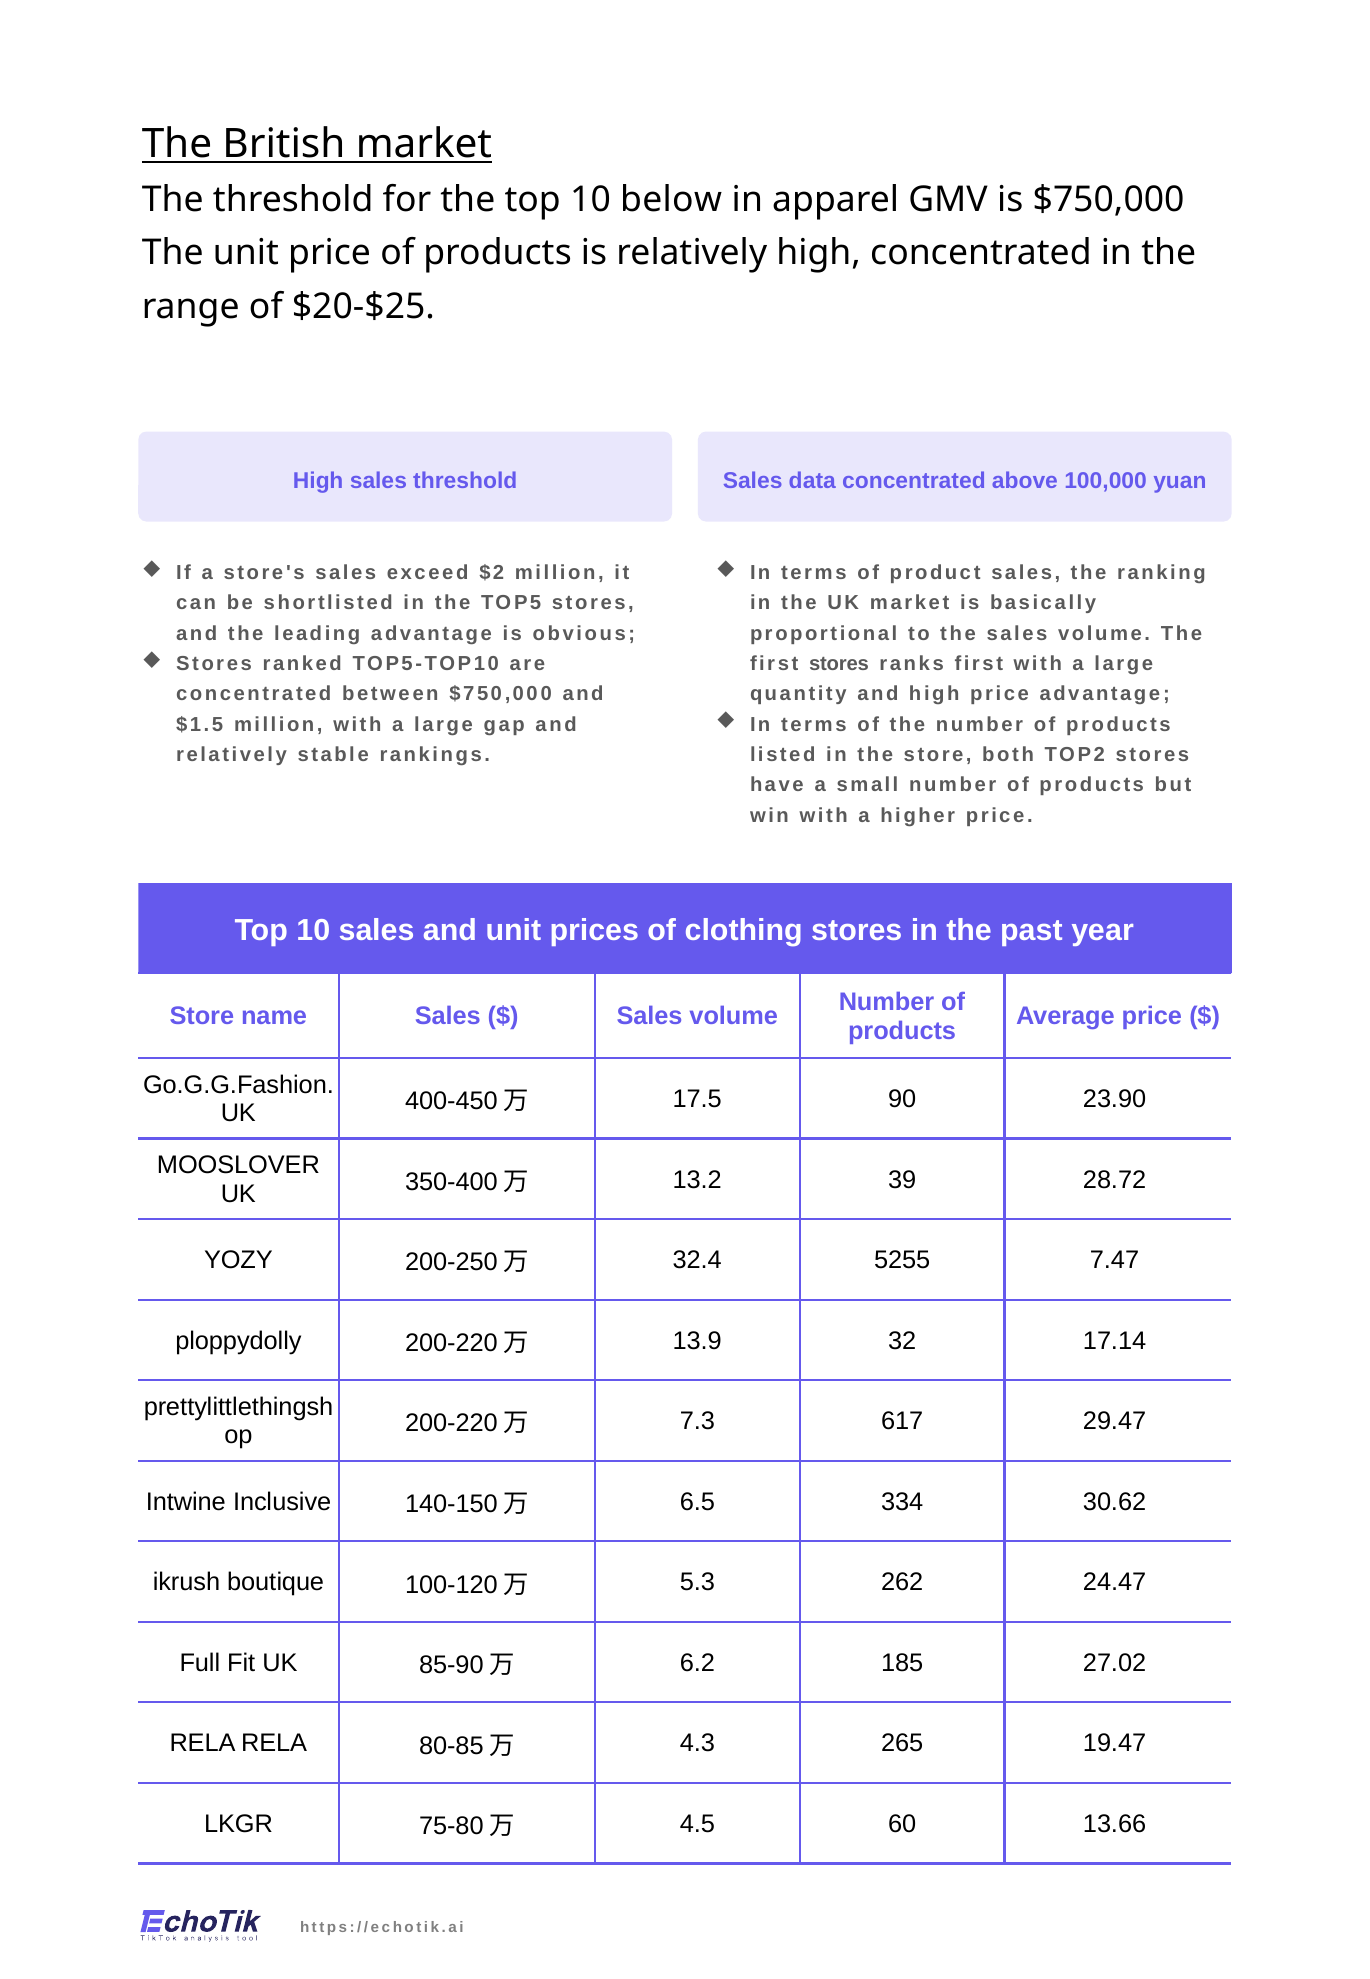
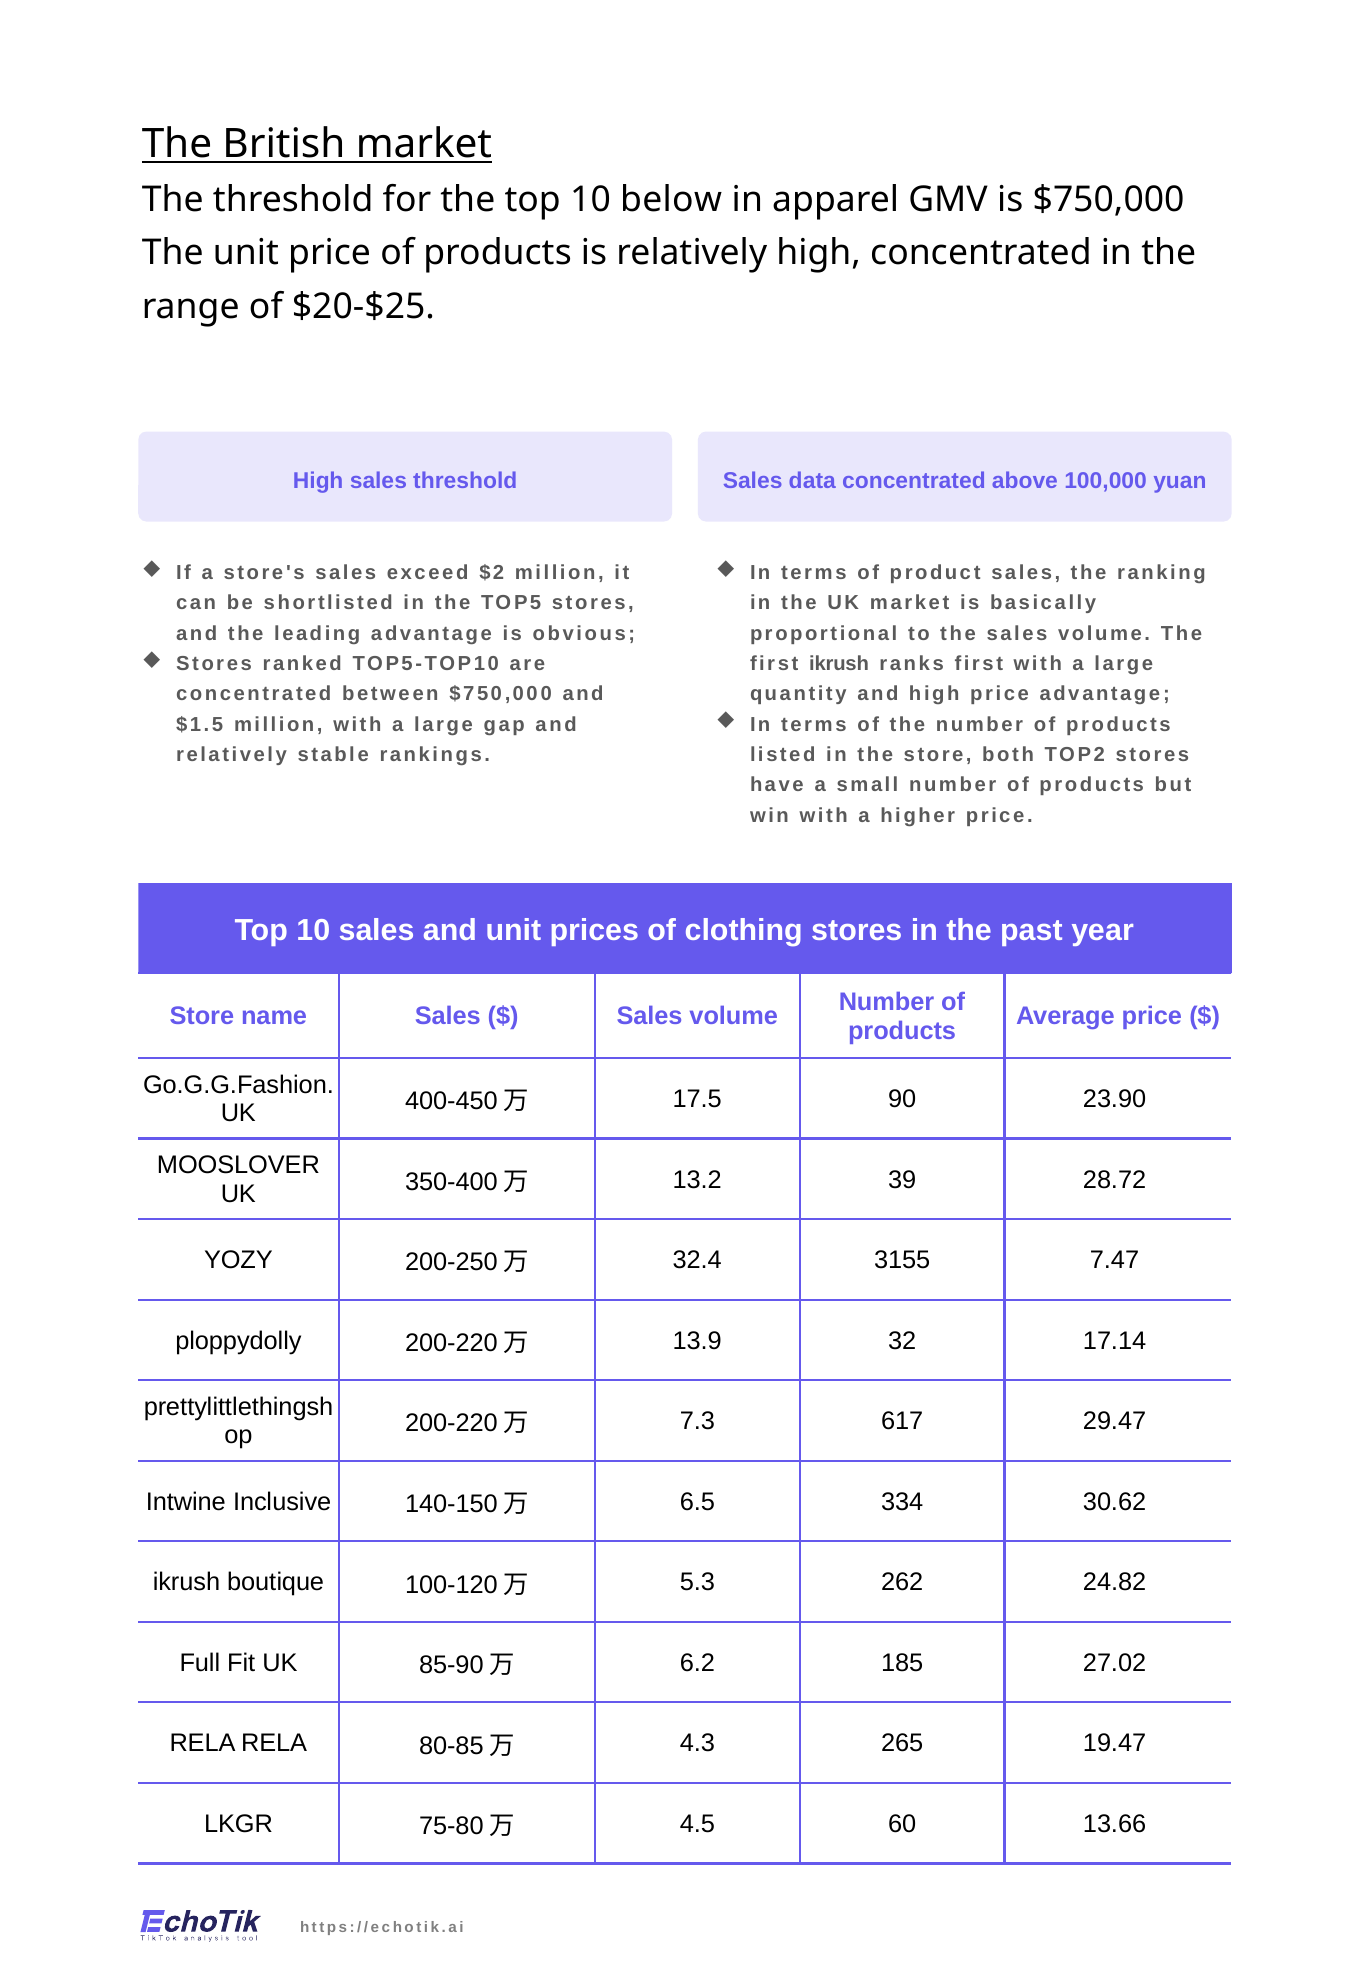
first stores: stores -> ikrush
5255: 5255 -> 3155
24.47: 24.47 -> 24.82
